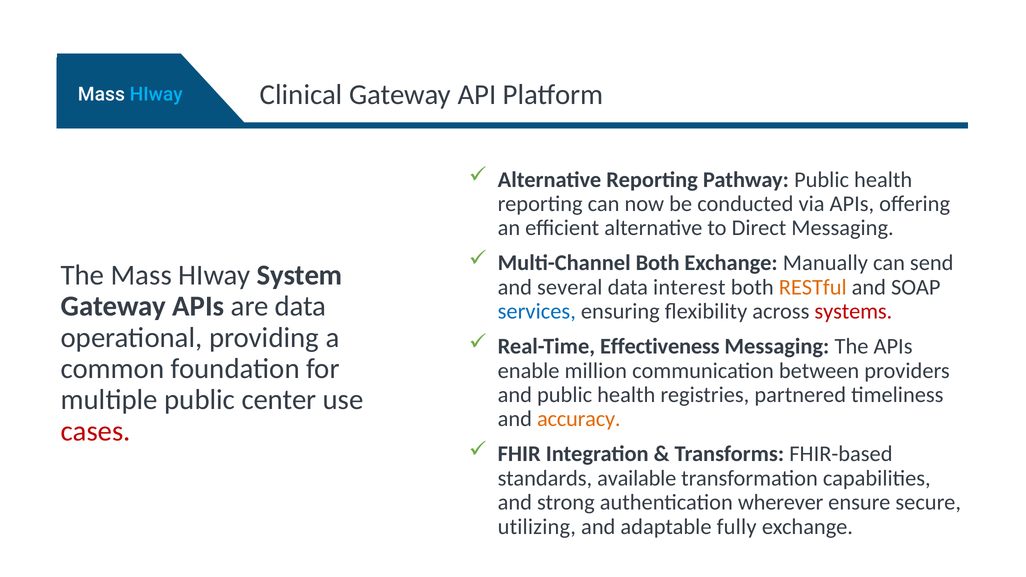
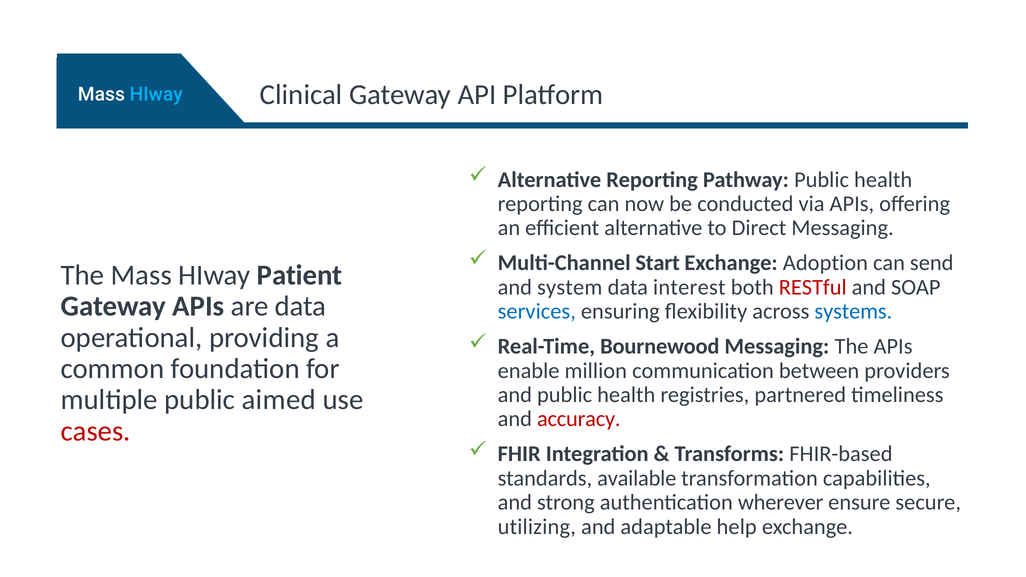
Multi-Channel Both: Both -> Start
Manually: Manually -> Adoption
System: System -> Patient
several: several -> system
RESTful colour: orange -> red
systems colour: red -> blue
Effectiveness: Effectiveness -> Bournewood
center: center -> aimed
accuracy colour: orange -> red
fully: fully -> help
